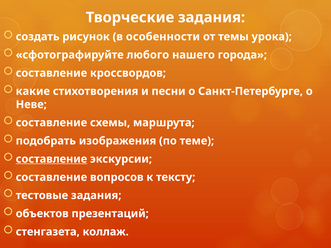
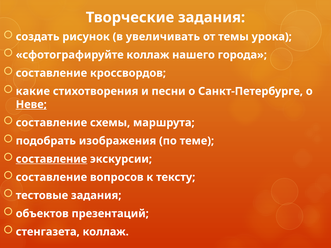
особенности: особенности -> увеличивать
сфотографируйте любого: любого -> коллаж
Неве underline: none -> present
